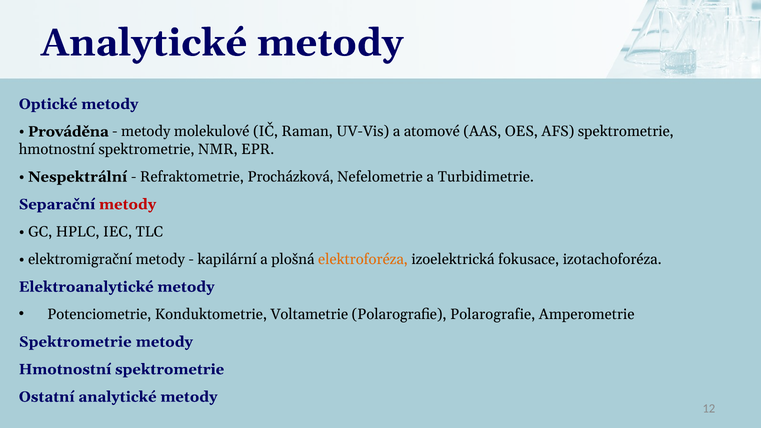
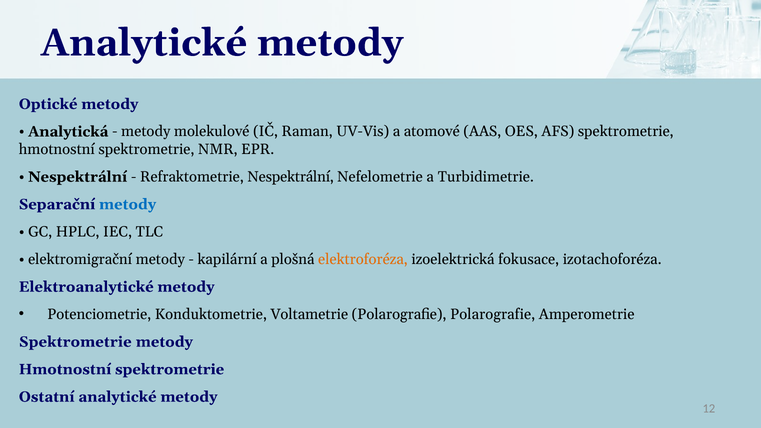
Prováděna: Prováděna -> Analytická
Refraktometrie Procházková: Procházková -> Nespektrální
metody at (128, 204) colour: red -> blue
